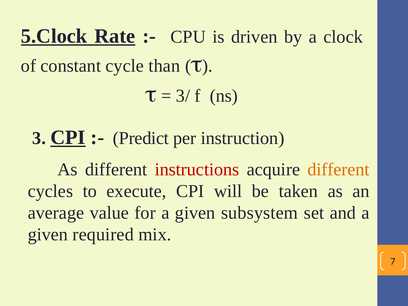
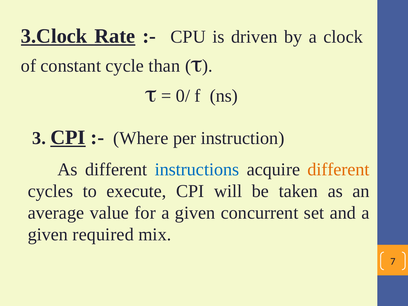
5.Clock: 5.Clock -> 3.Clock
3/: 3/ -> 0/
Predict: Predict -> Where
instructions colour: red -> blue
subsystem: subsystem -> concurrent
